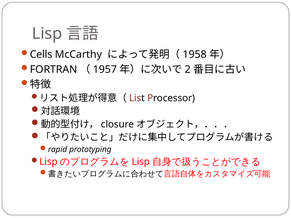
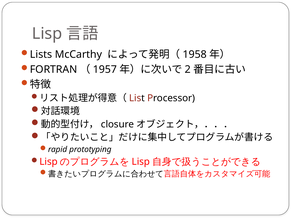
Cells: Cells -> Lists
